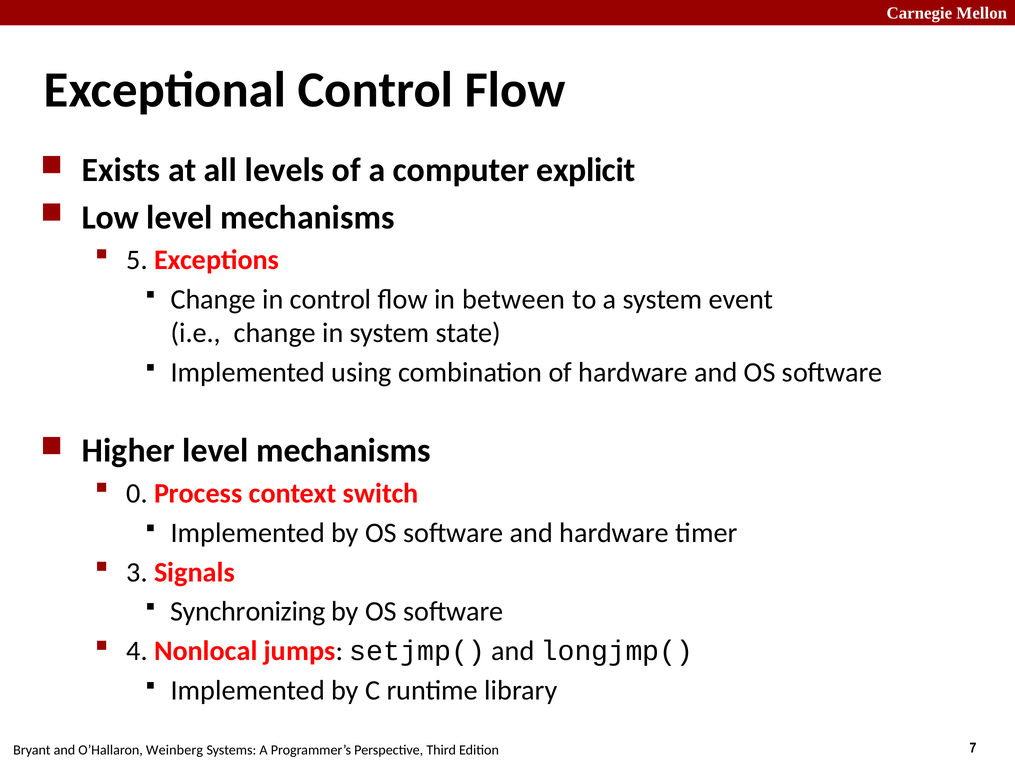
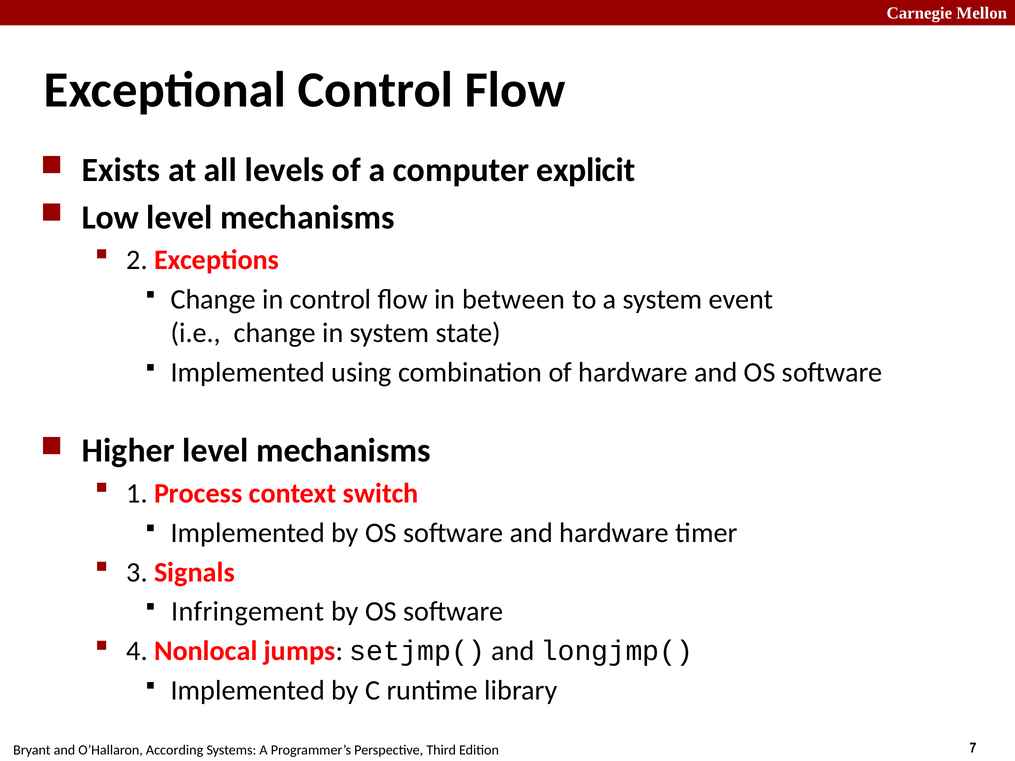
5: 5 -> 2
0: 0 -> 1
Synchronizing: Synchronizing -> Infringement
Weinberg: Weinberg -> According
